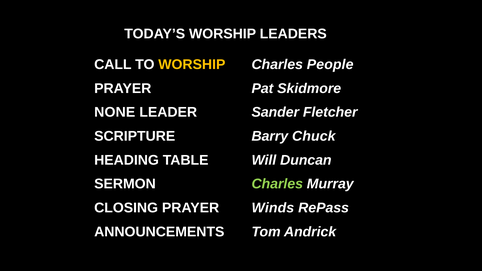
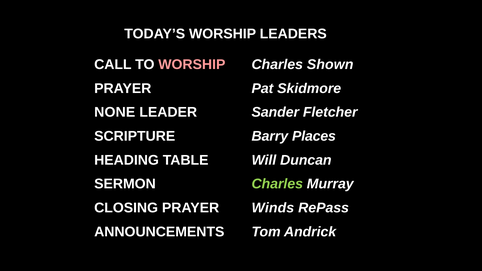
WORSHIP at (192, 65) colour: yellow -> pink
People: People -> Shown
Chuck: Chuck -> Places
